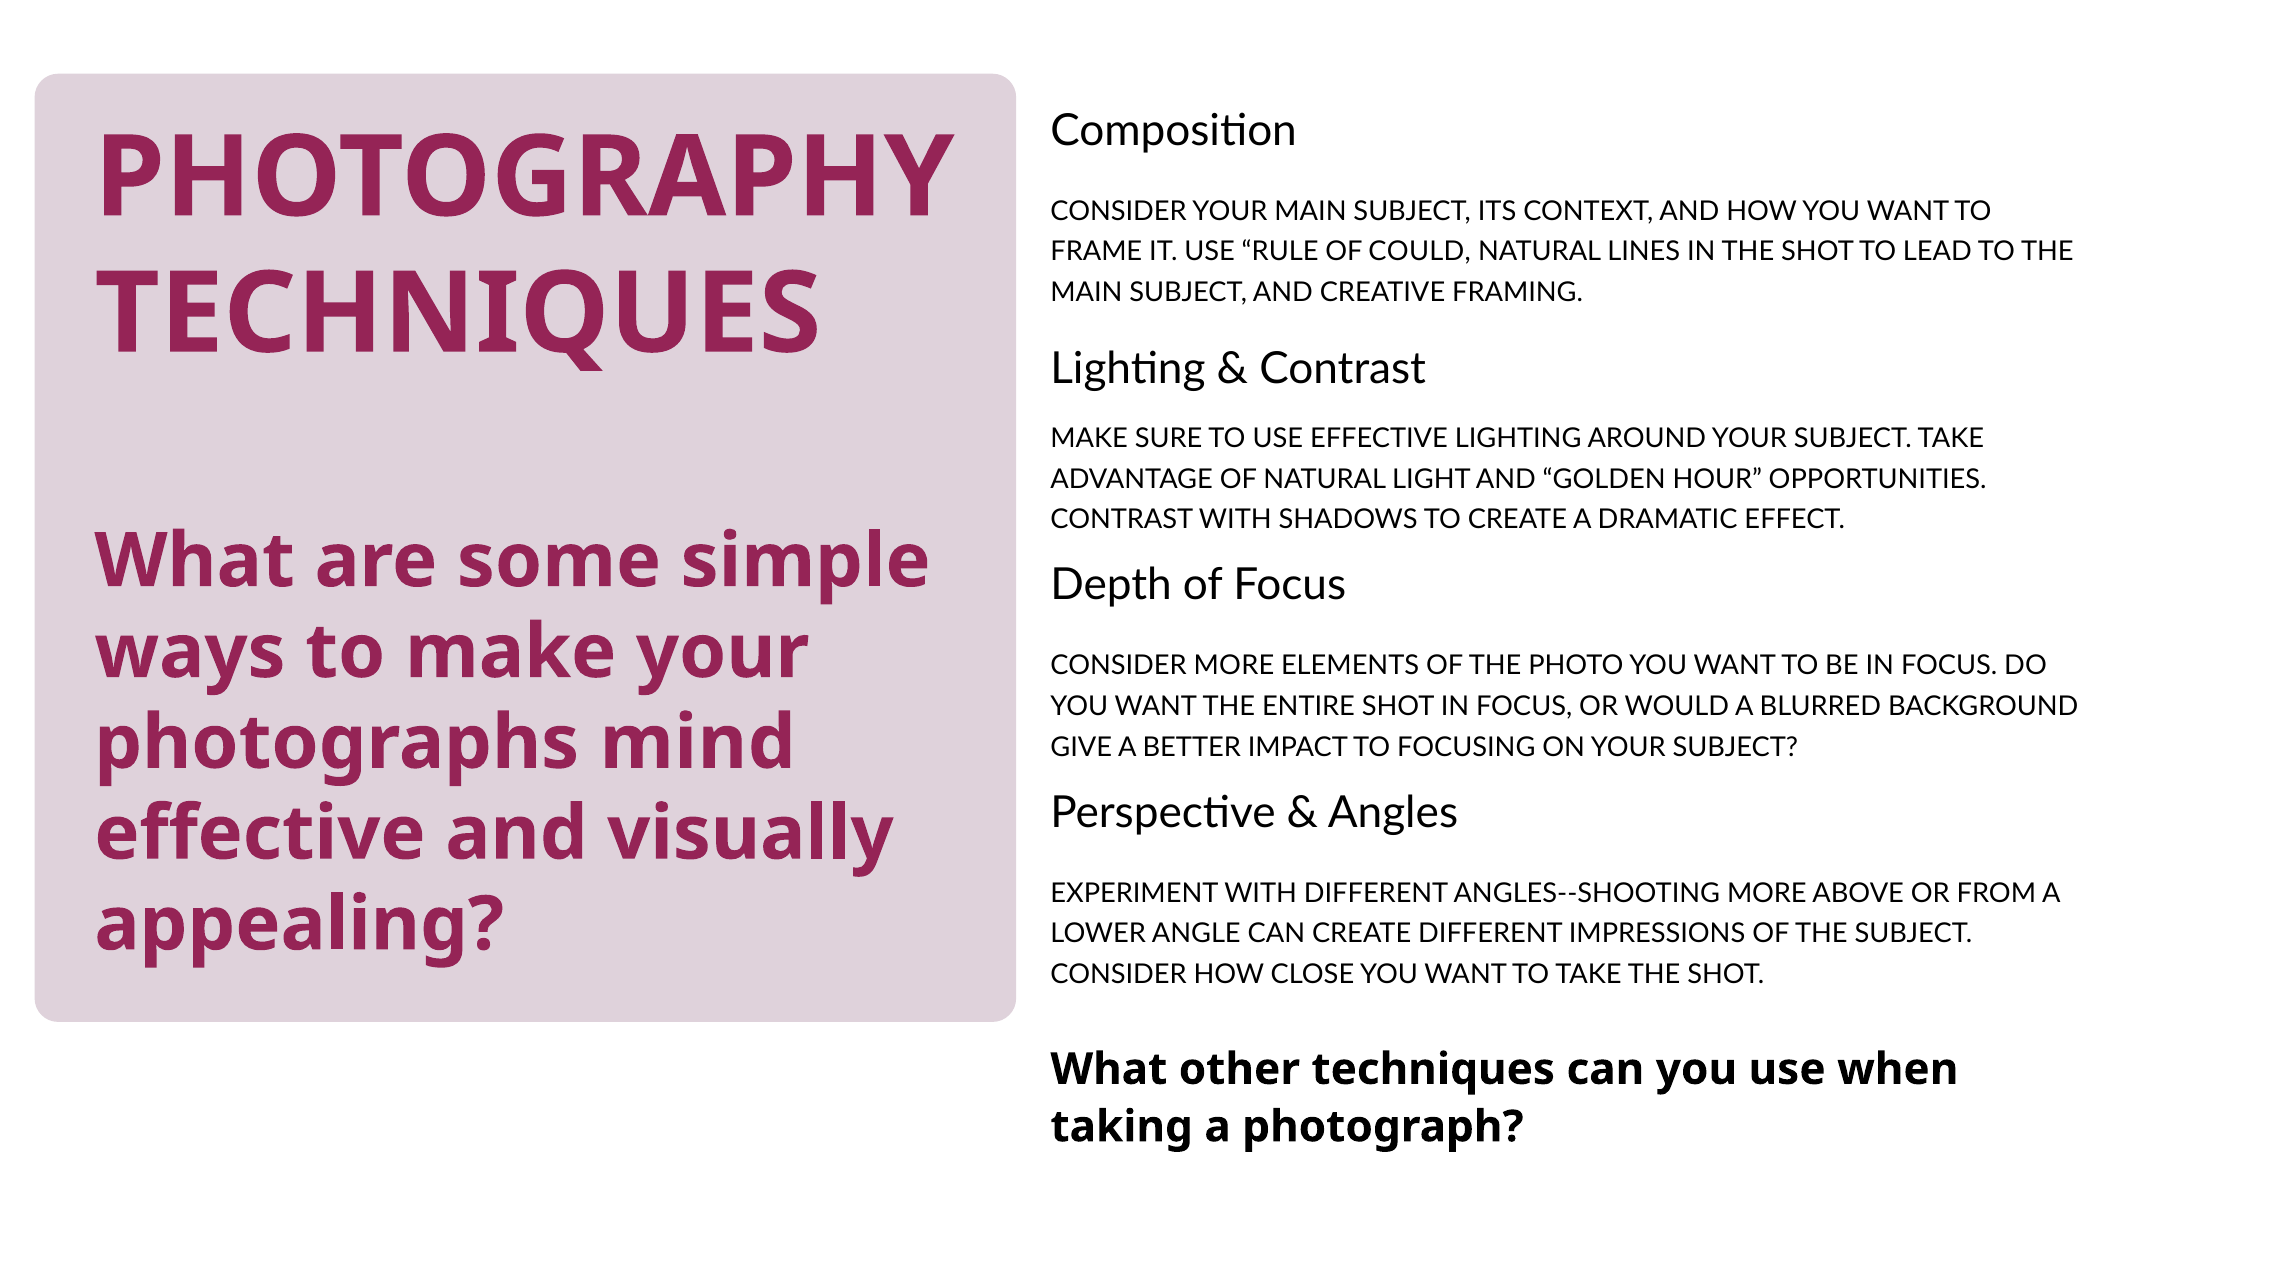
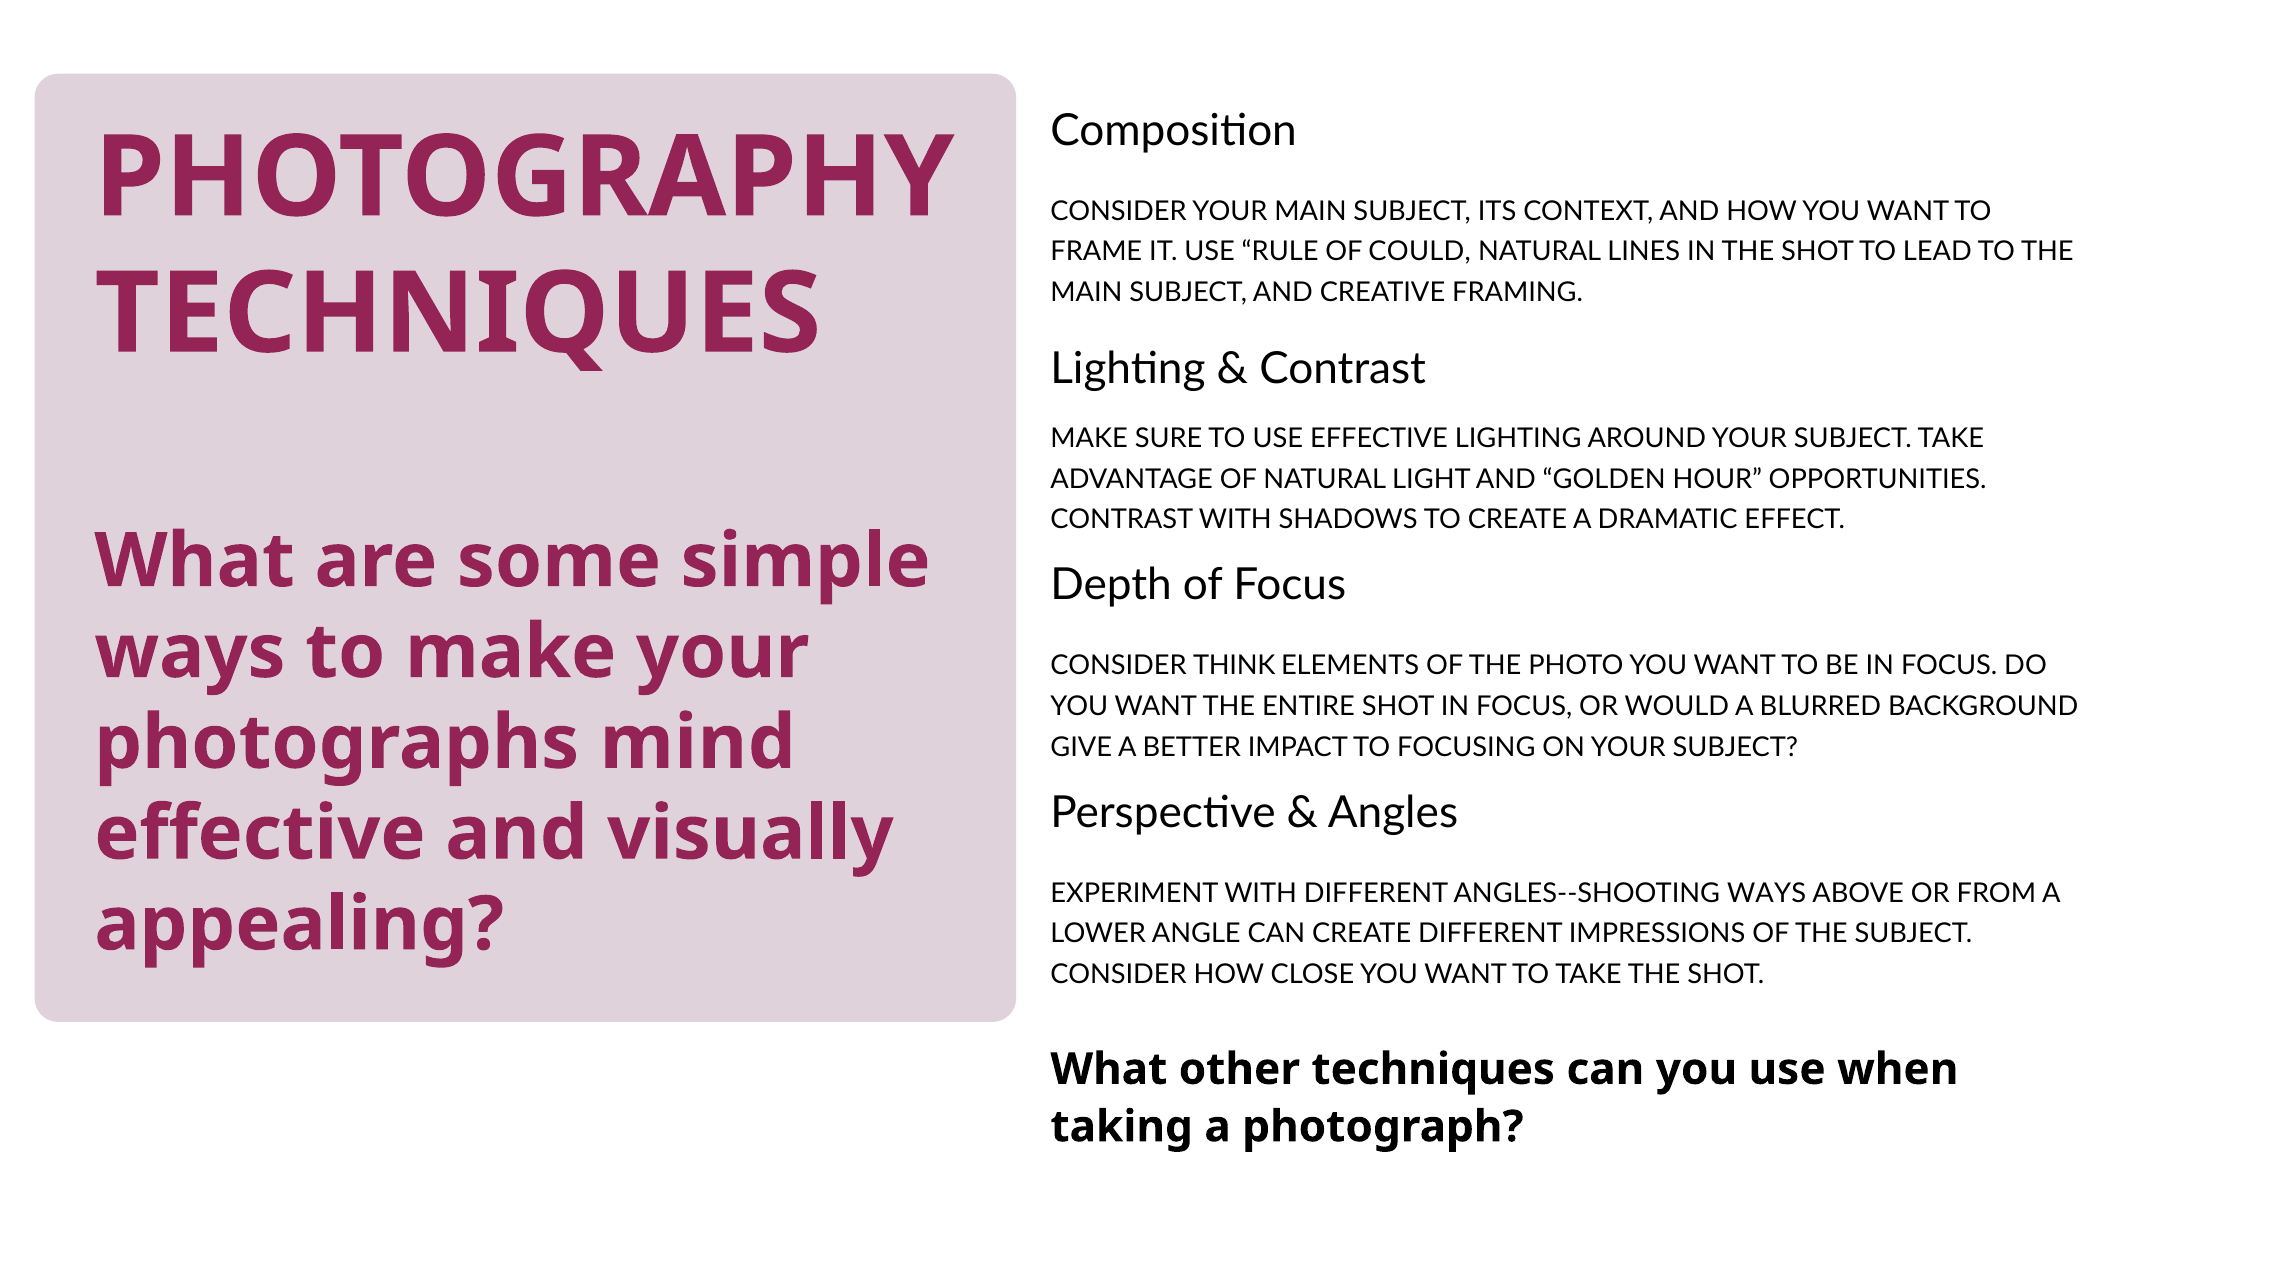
CONSIDER MORE: MORE -> THINK
ANGLES--SHOOTING MORE: MORE -> WAYS
